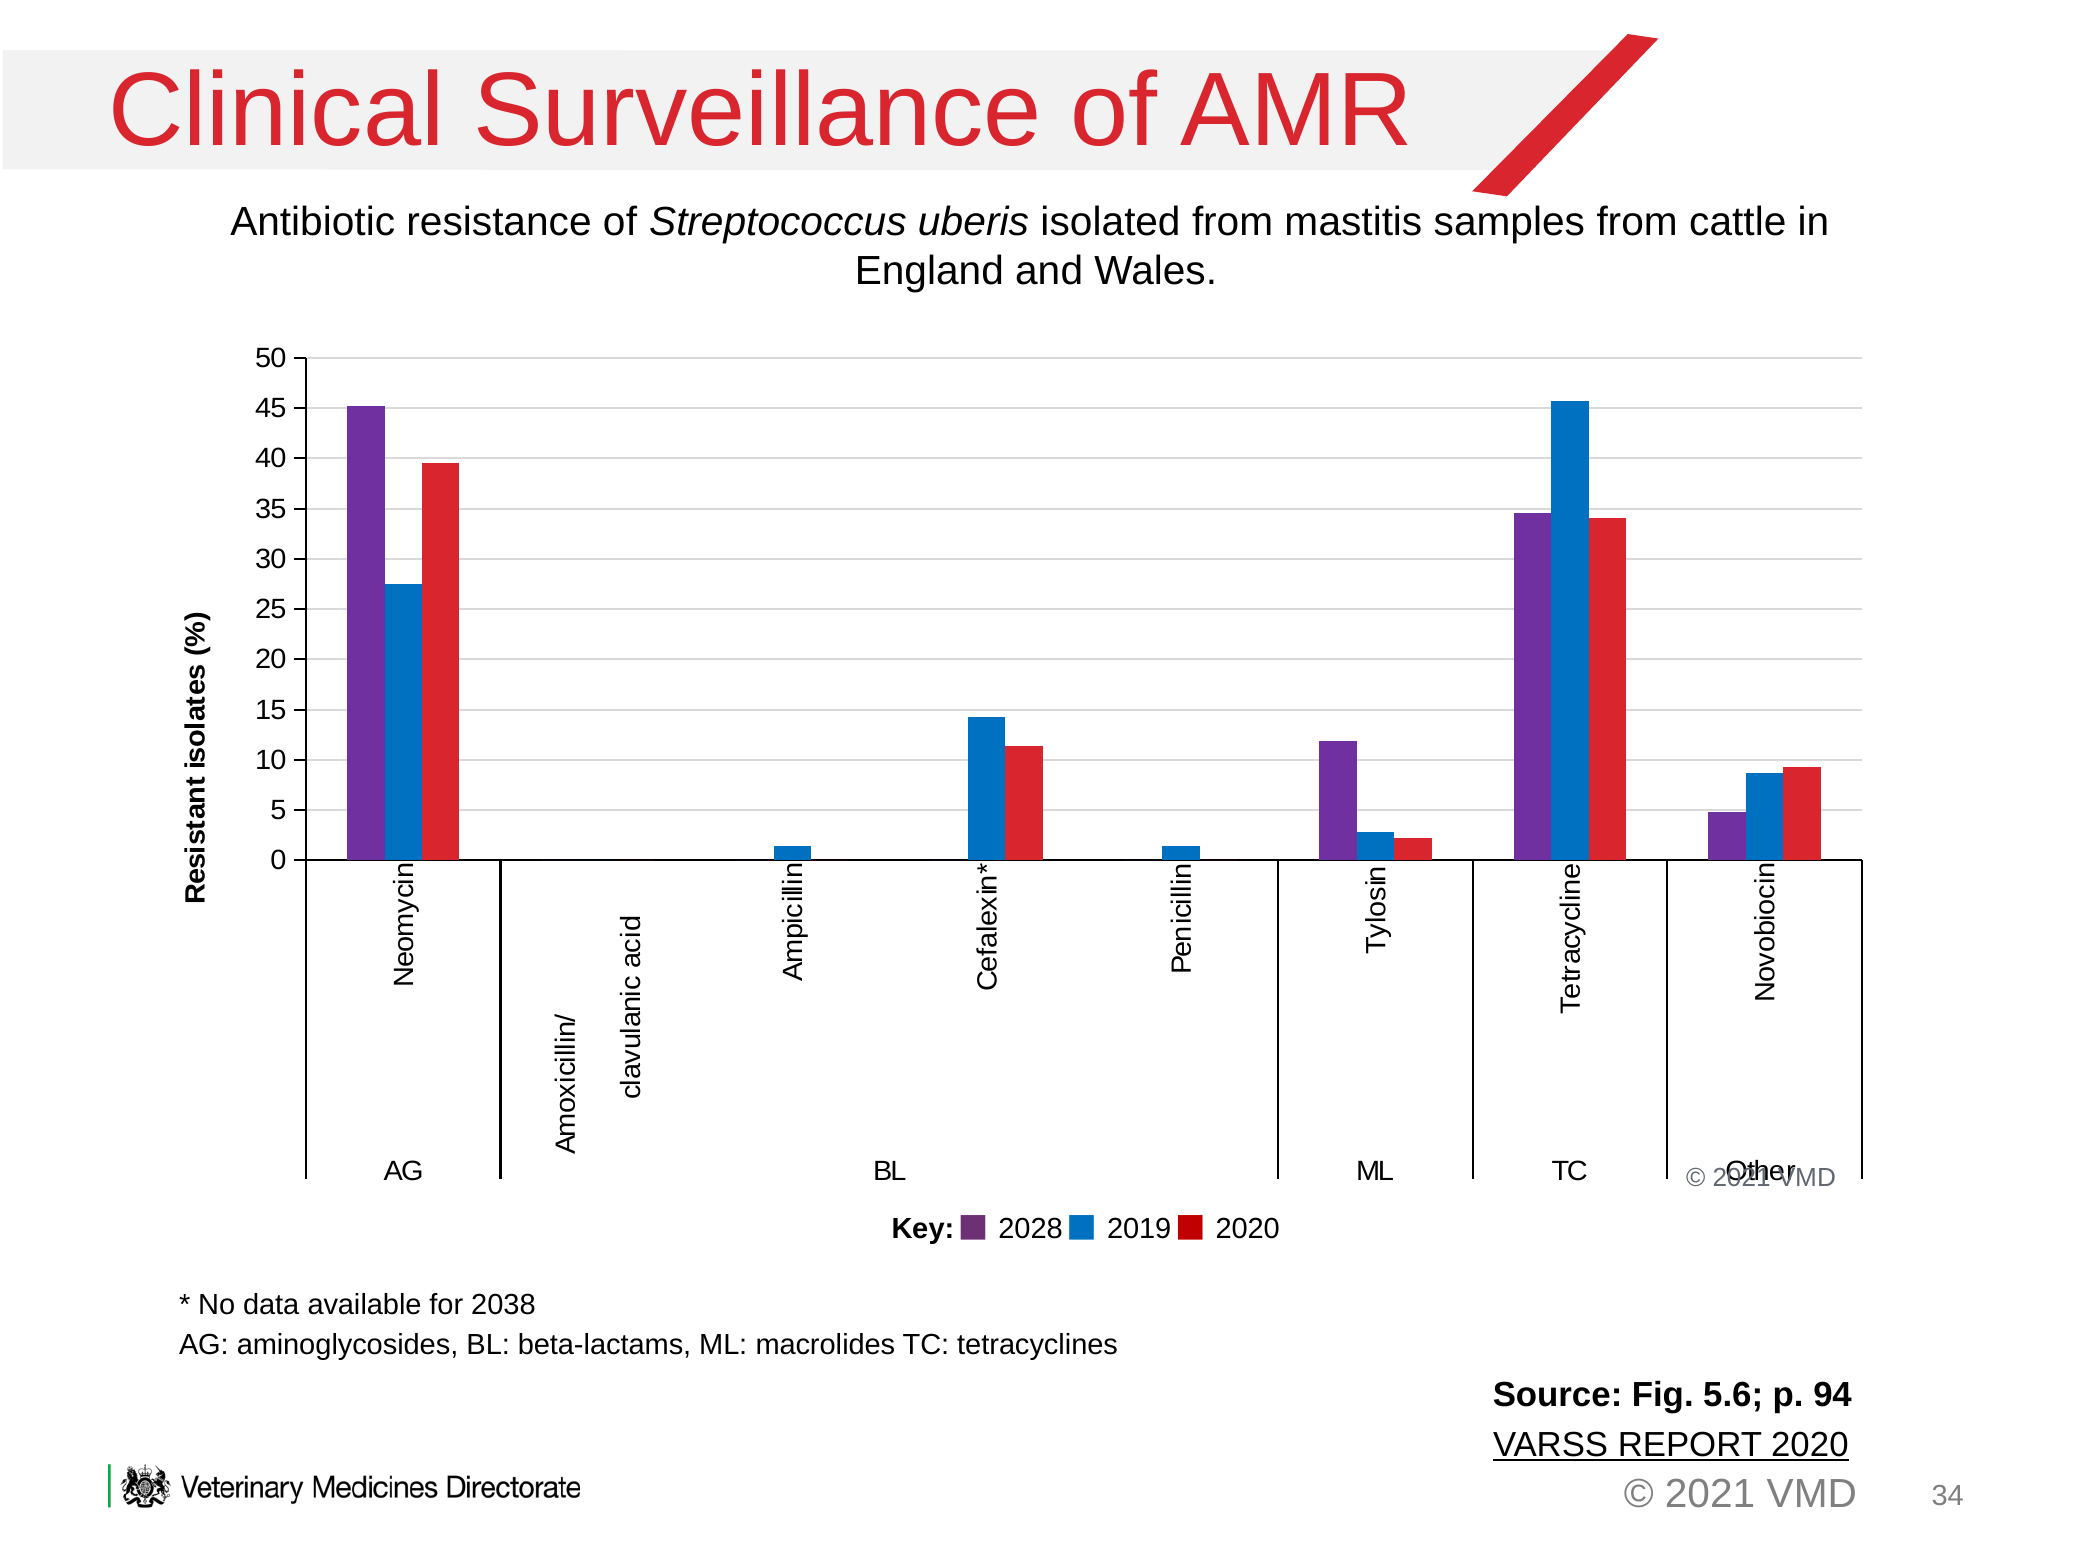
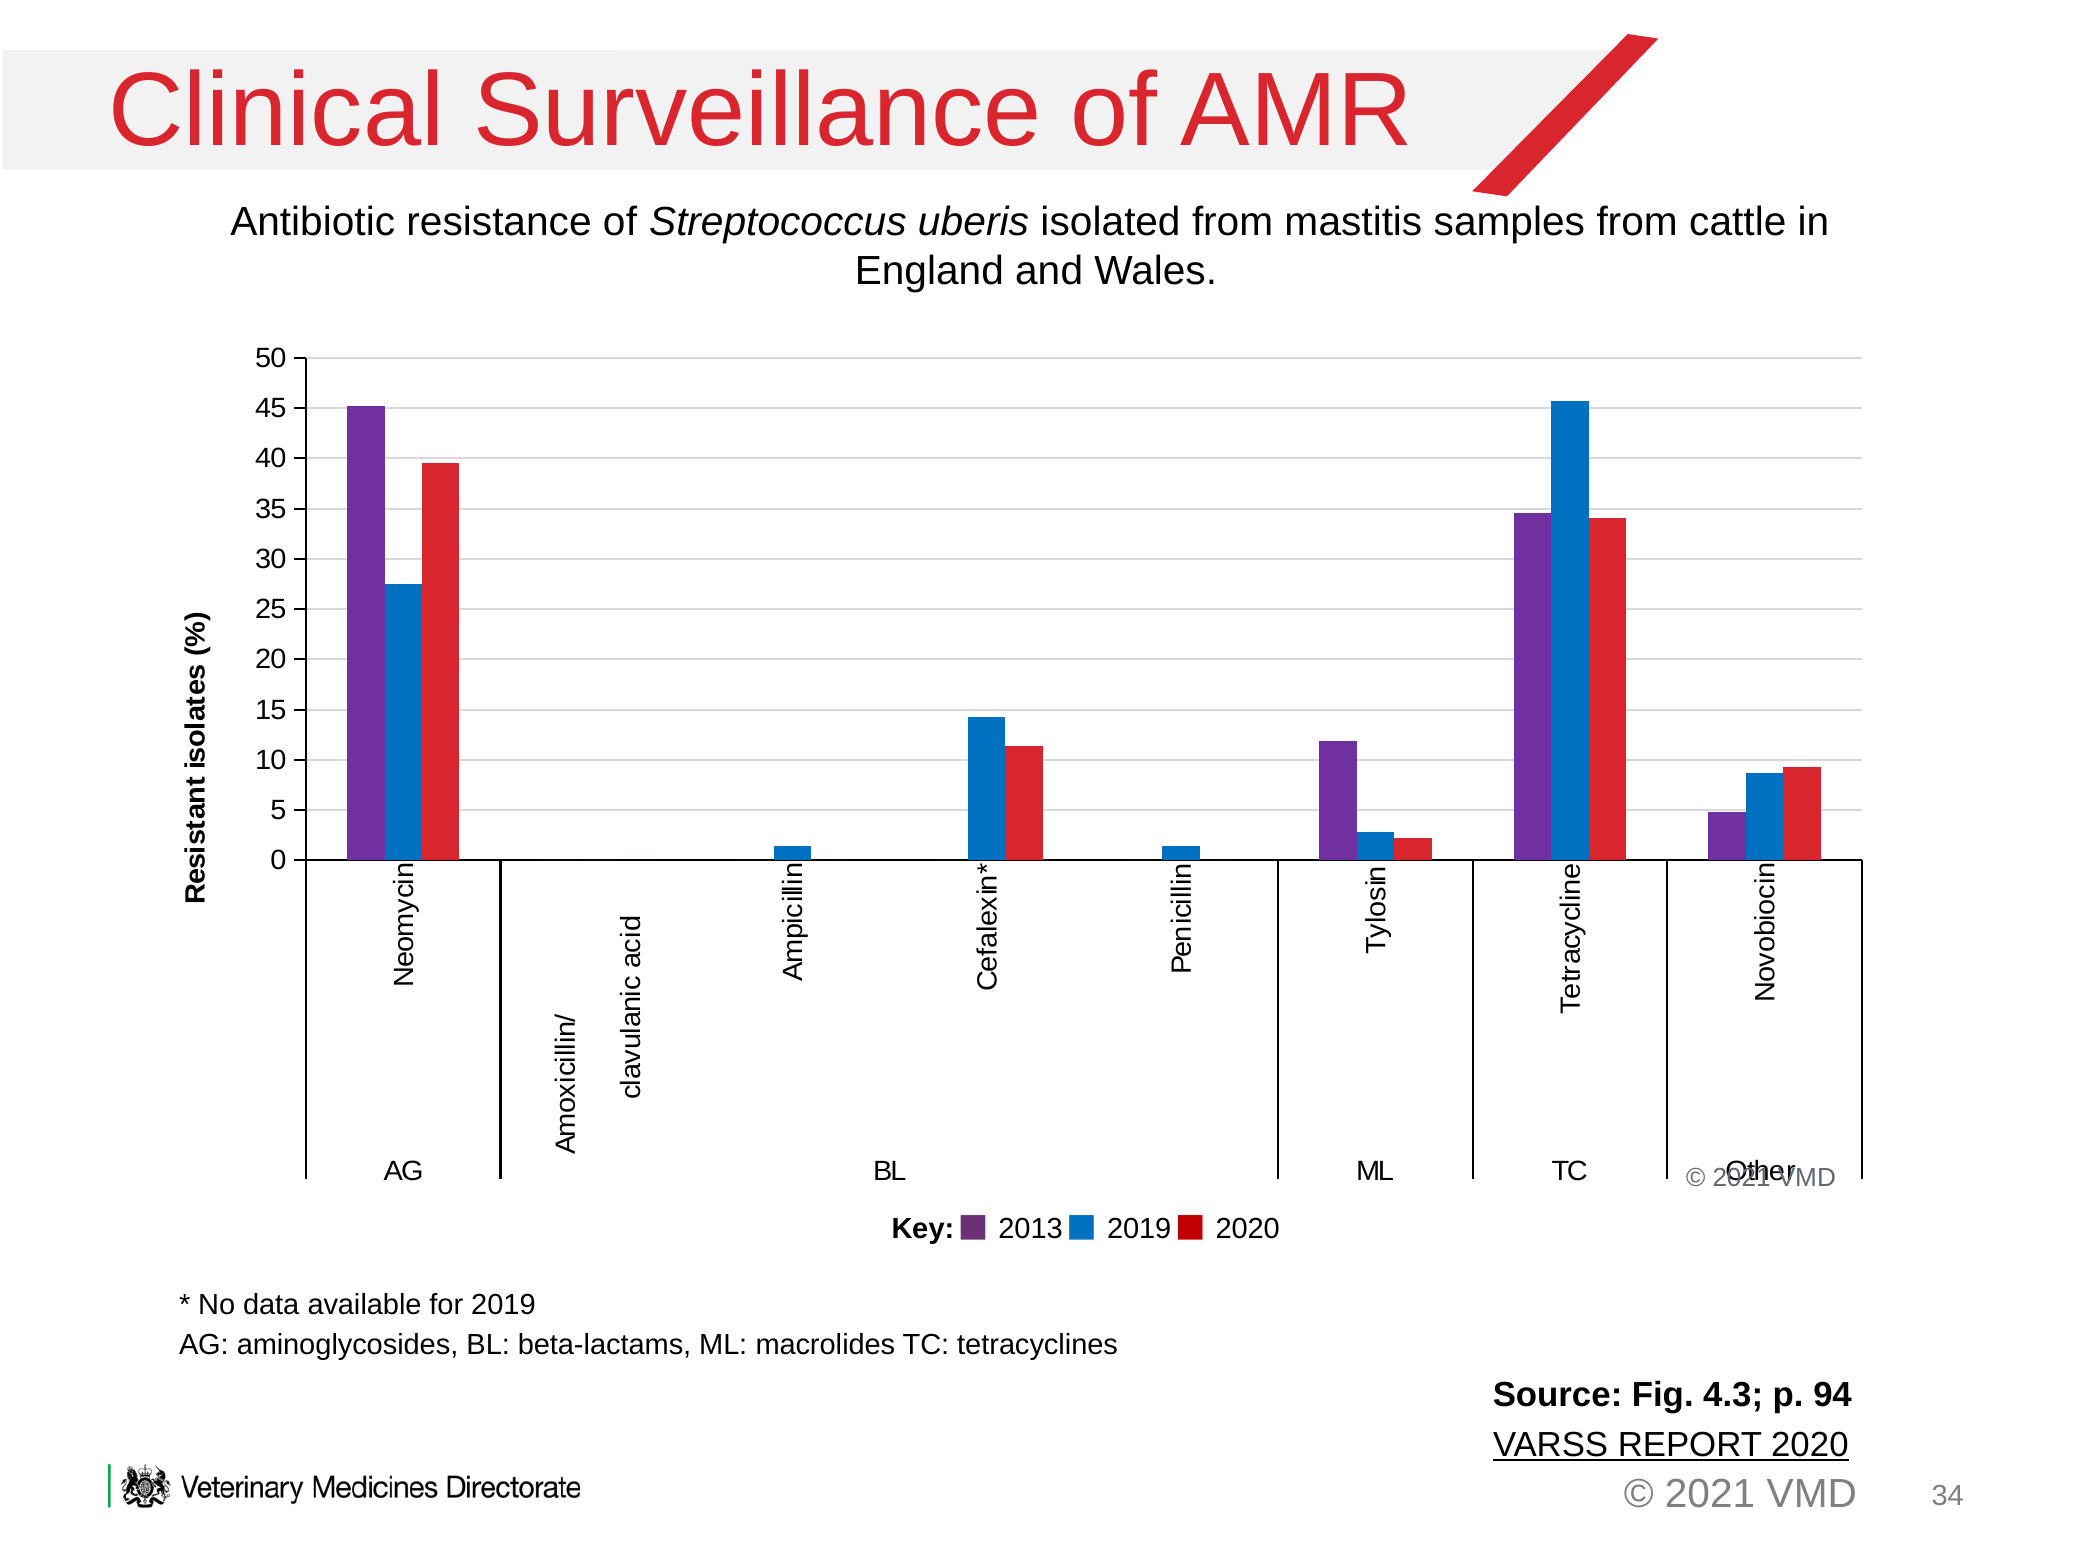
2028: 2028 -> 2013
for 2038: 2038 -> 2019
5.6: 5.6 -> 4.3
